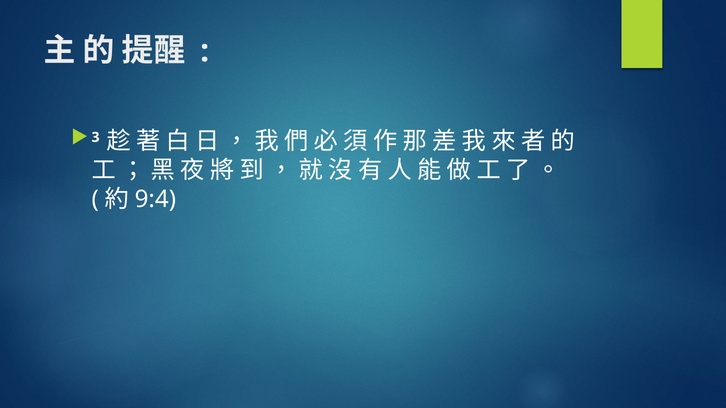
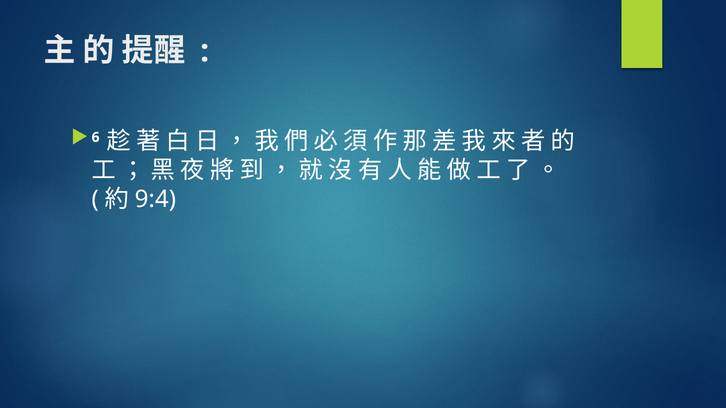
3: 3 -> 6
